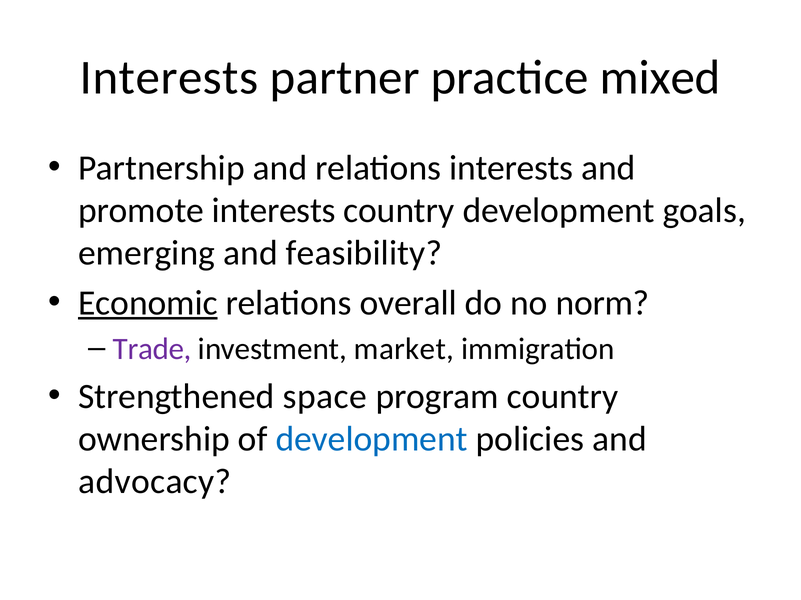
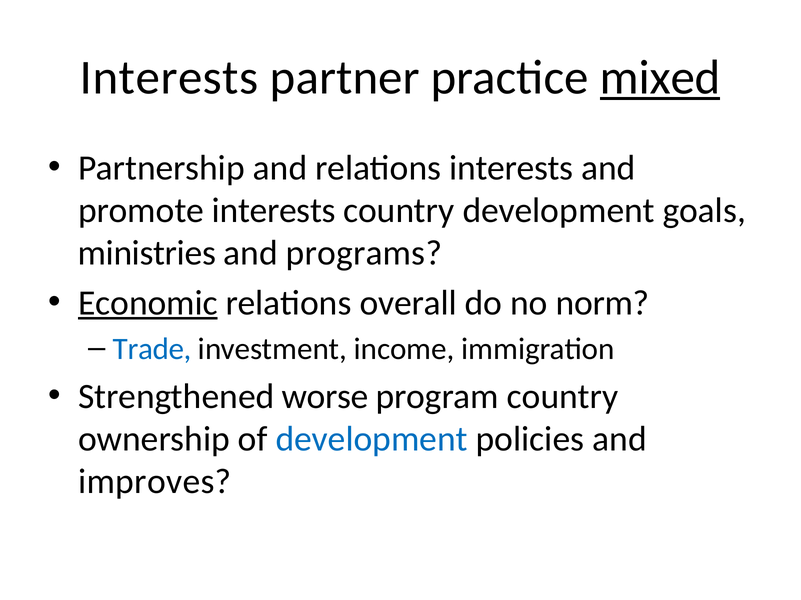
mixed underline: none -> present
emerging: emerging -> ministries
feasibility: feasibility -> programs
Trade colour: purple -> blue
market: market -> income
space: space -> worse
advocacy: advocacy -> improves
